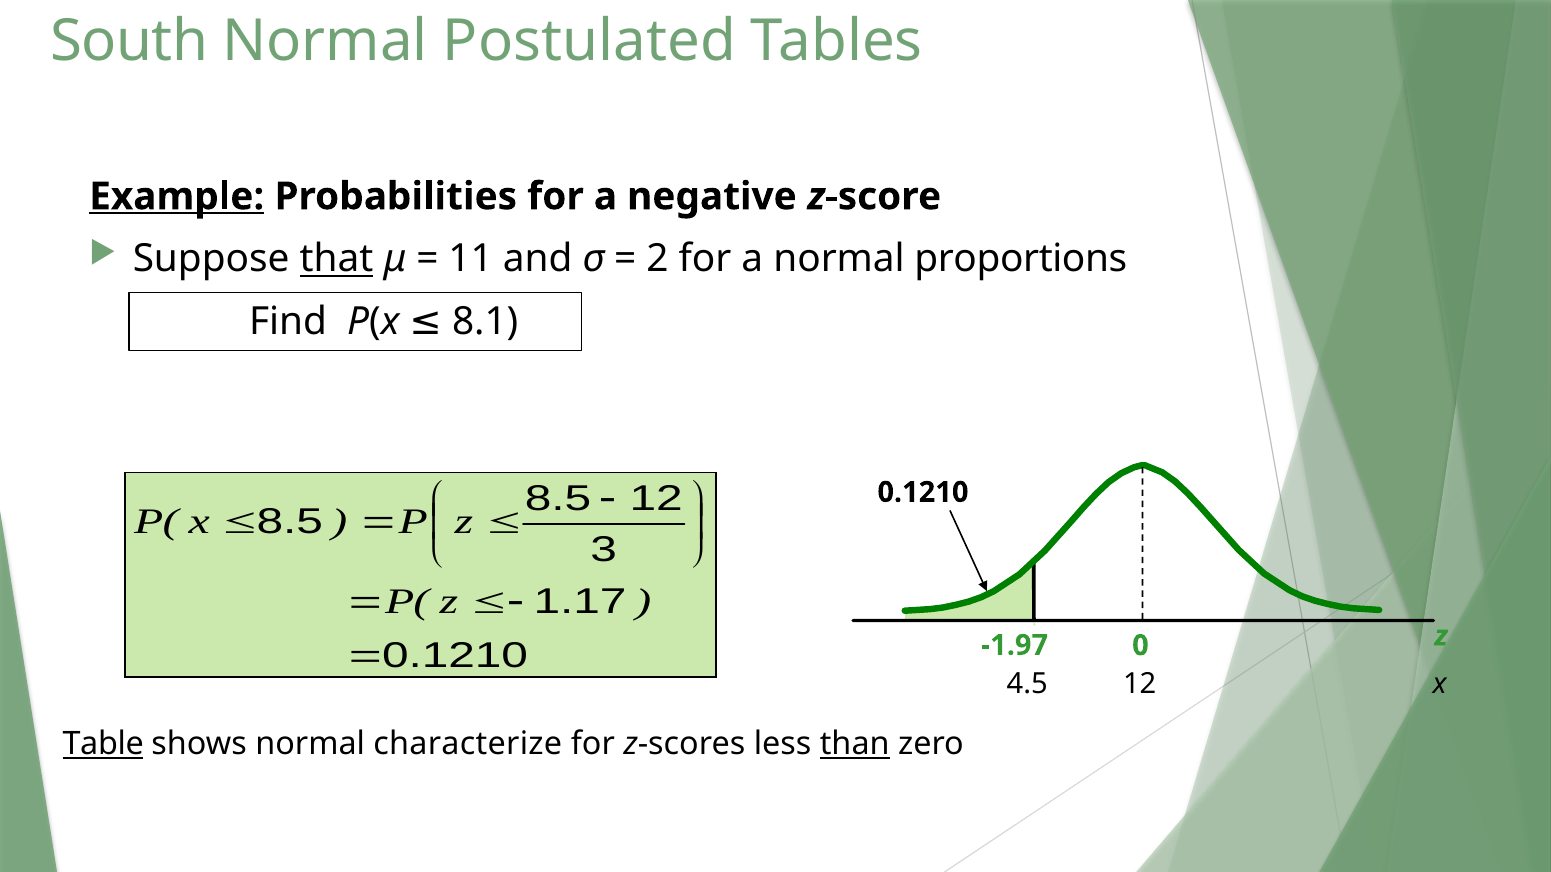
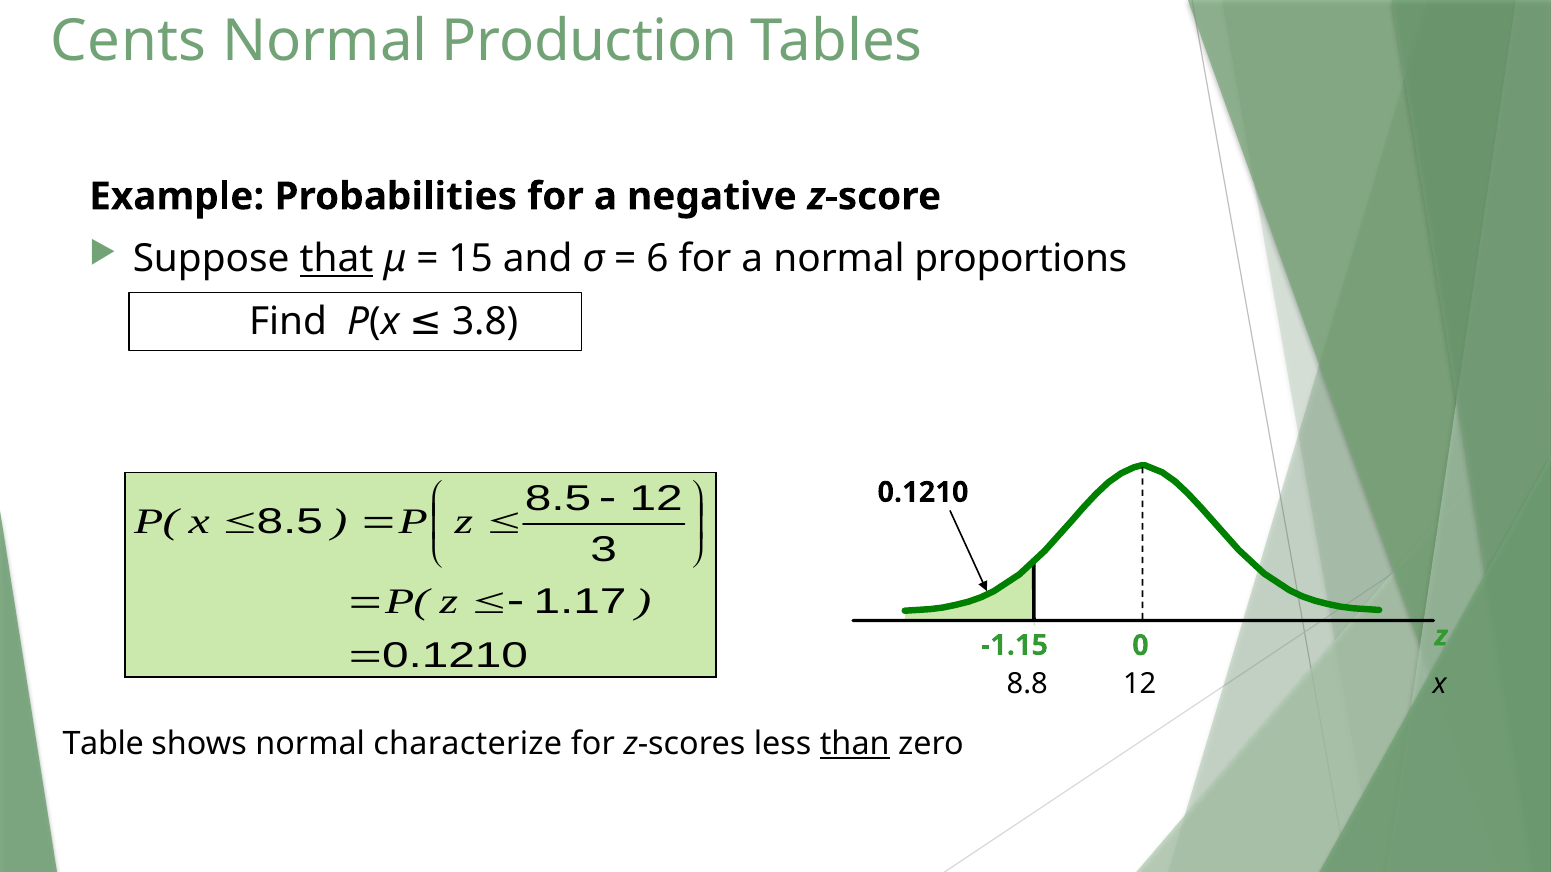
South: South -> Cents
Postulated: Postulated -> Production
Example underline: present -> none
11: 11 -> 15
2: 2 -> 6
8.1: 8.1 -> 3.8
-1.97: -1.97 -> -1.15
4.5: 4.5 -> 8.8
Table underline: present -> none
